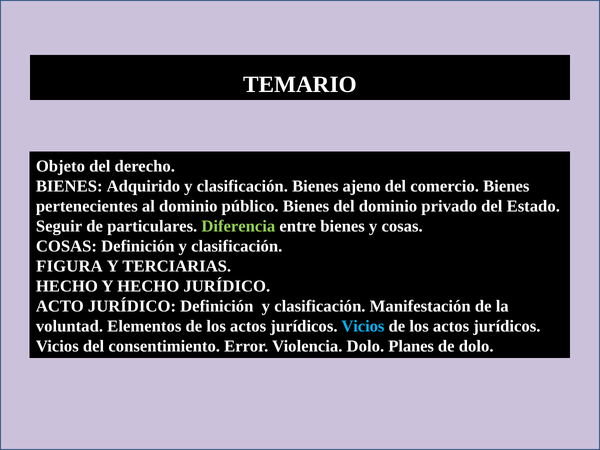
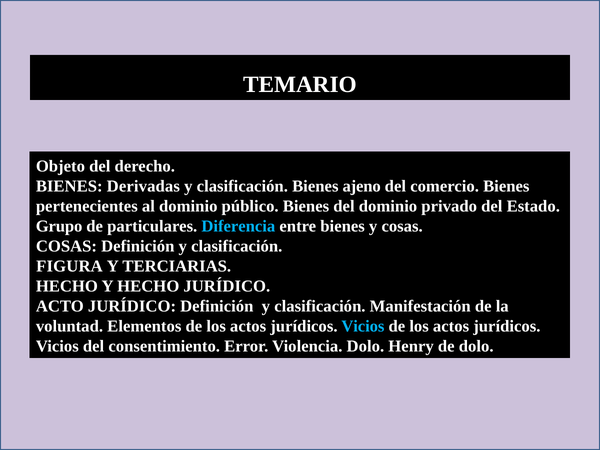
Adquirido: Adquirido -> Derivadas
Seguir: Seguir -> Grupo
Diferencia colour: light green -> light blue
Planes: Planes -> Henry
